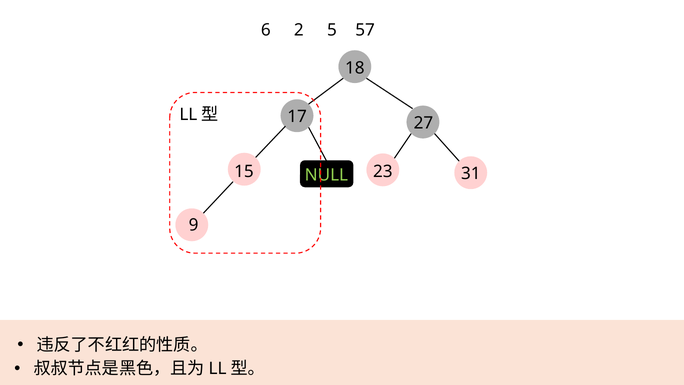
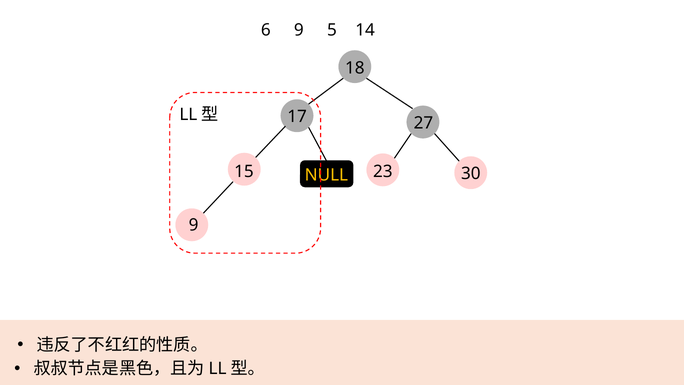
6 2: 2 -> 9
57: 57 -> 14
31: 31 -> 30
NULL colour: light green -> yellow
